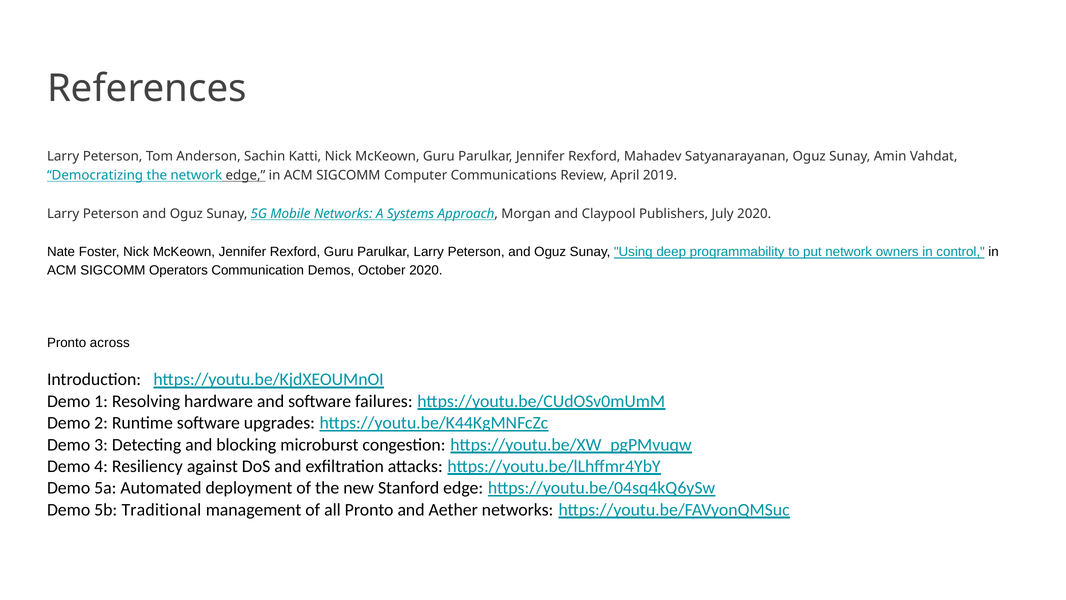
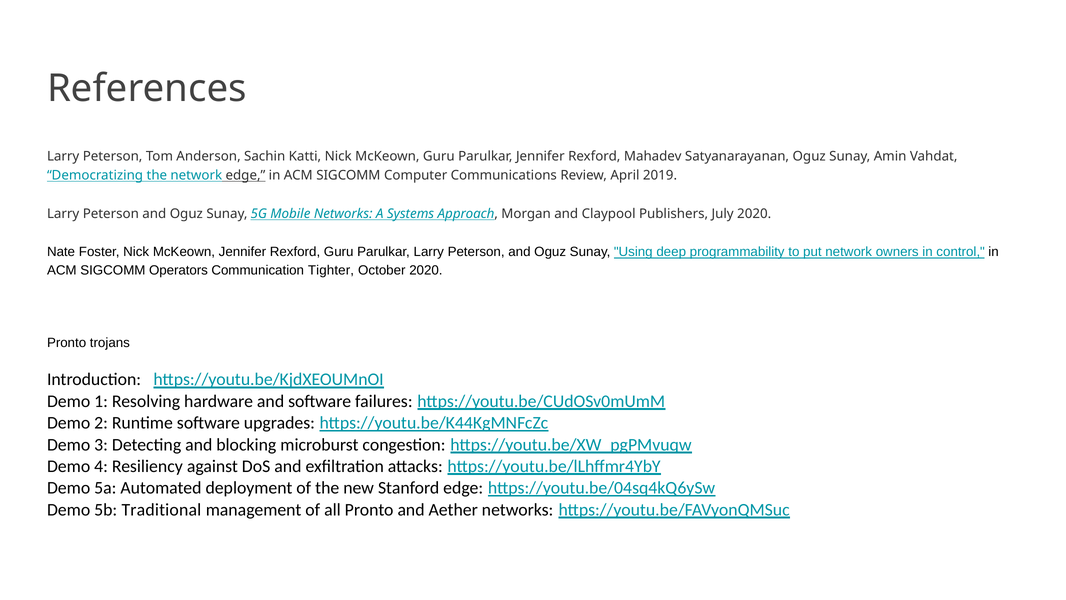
Demos: Demos -> Tighter
across: across -> trojans
